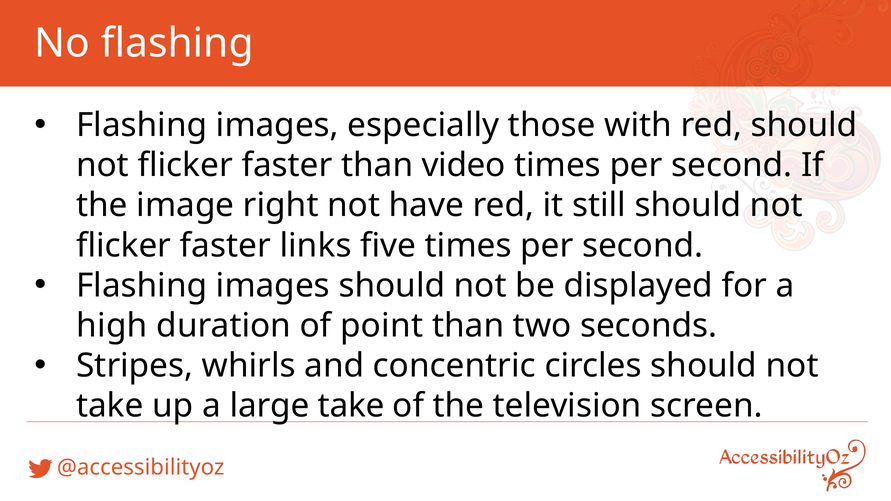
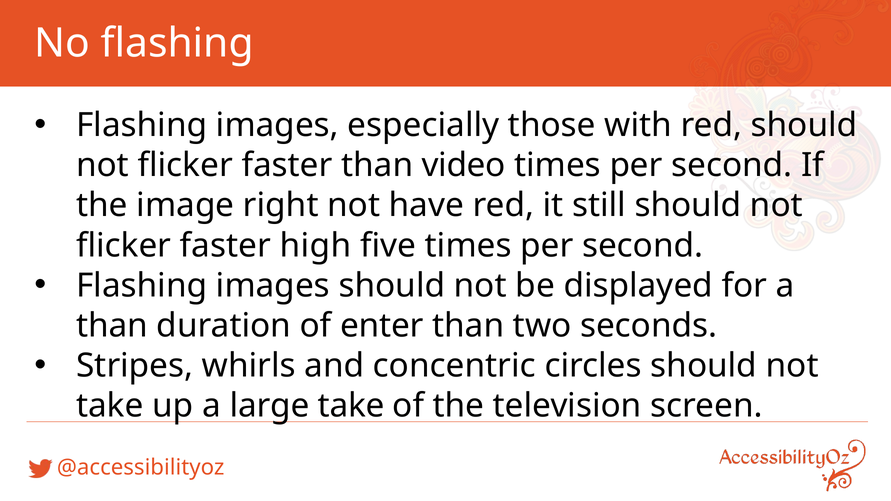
links: links -> high
high at (112, 326): high -> than
point: point -> enter
